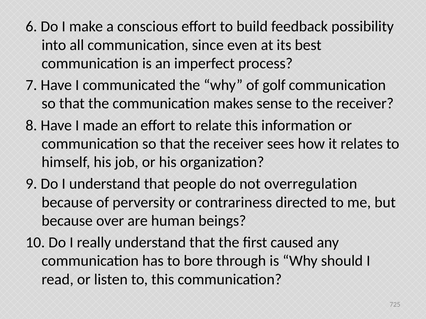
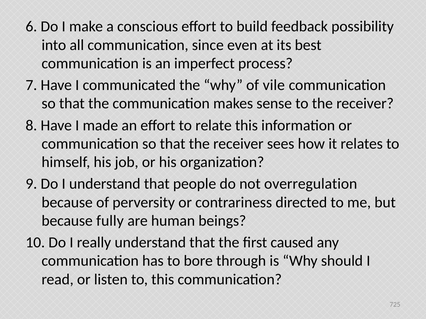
golf: golf -> vile
over: over -> fully
